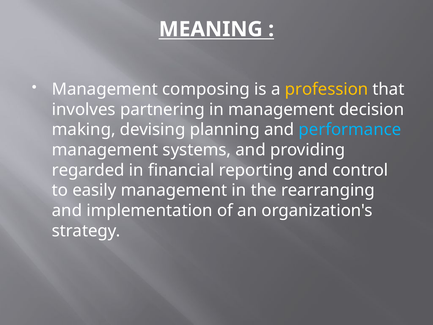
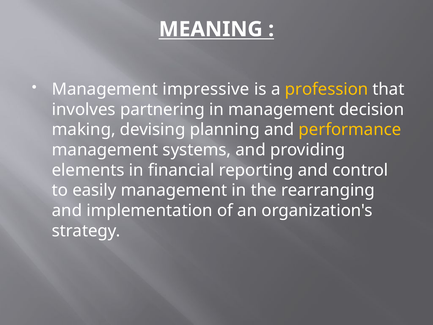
composing: composing -> impressive
performance colour: light blue -> yellow
regarded: regarded -> elements
